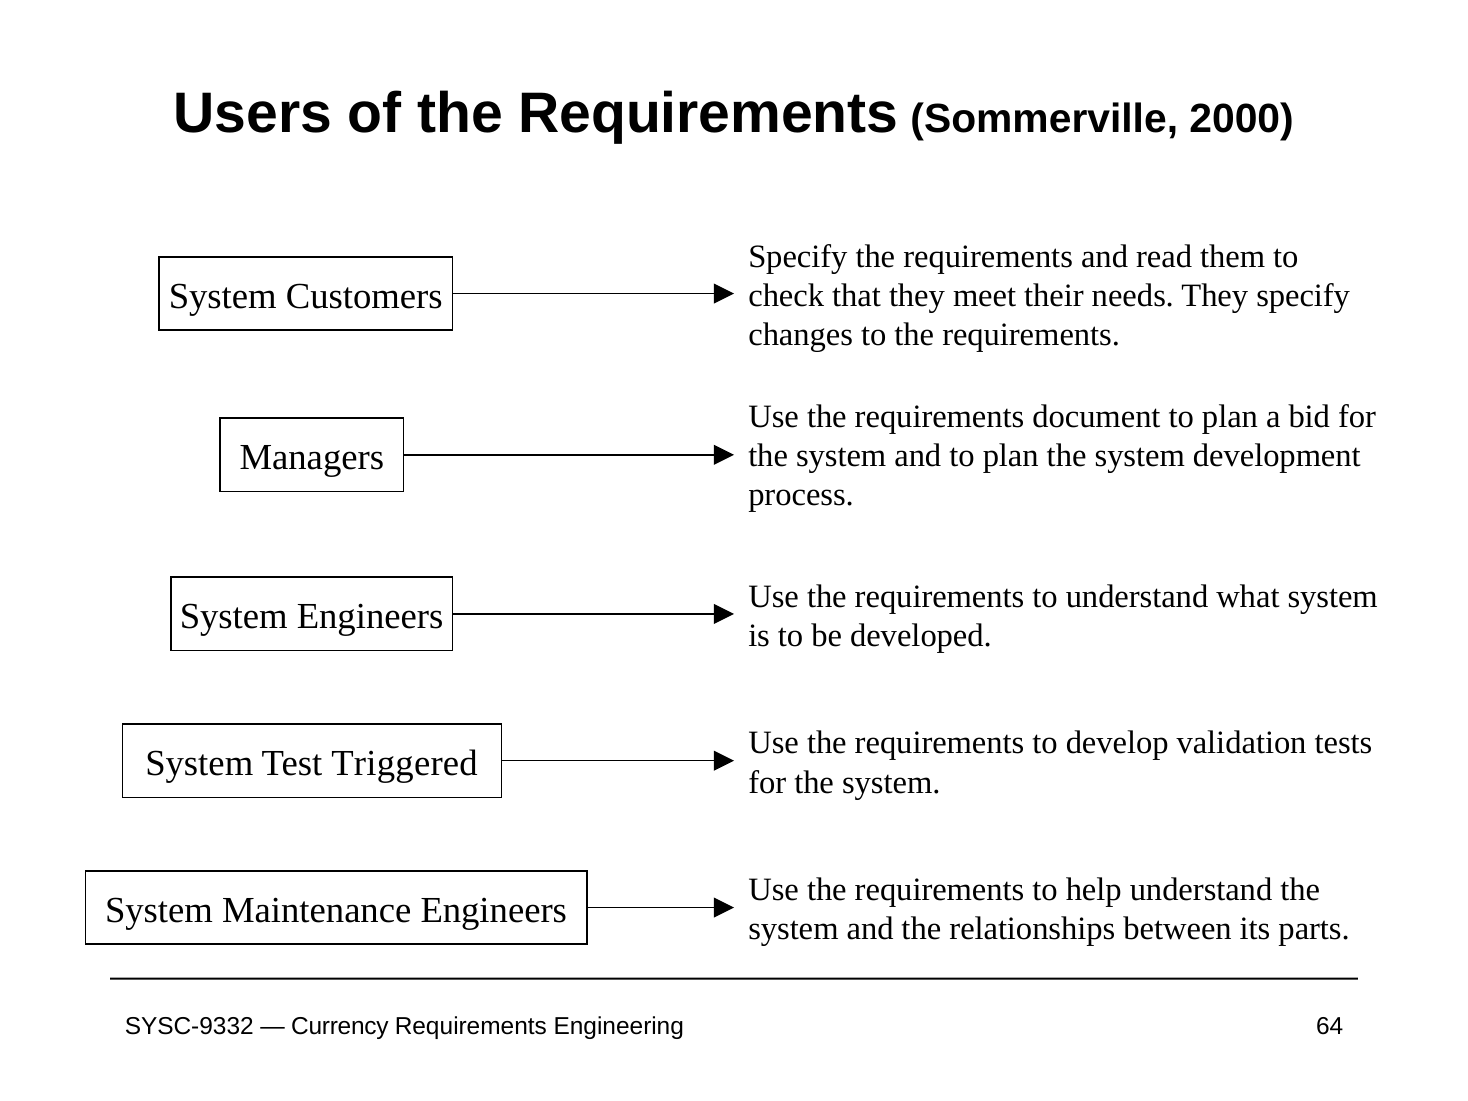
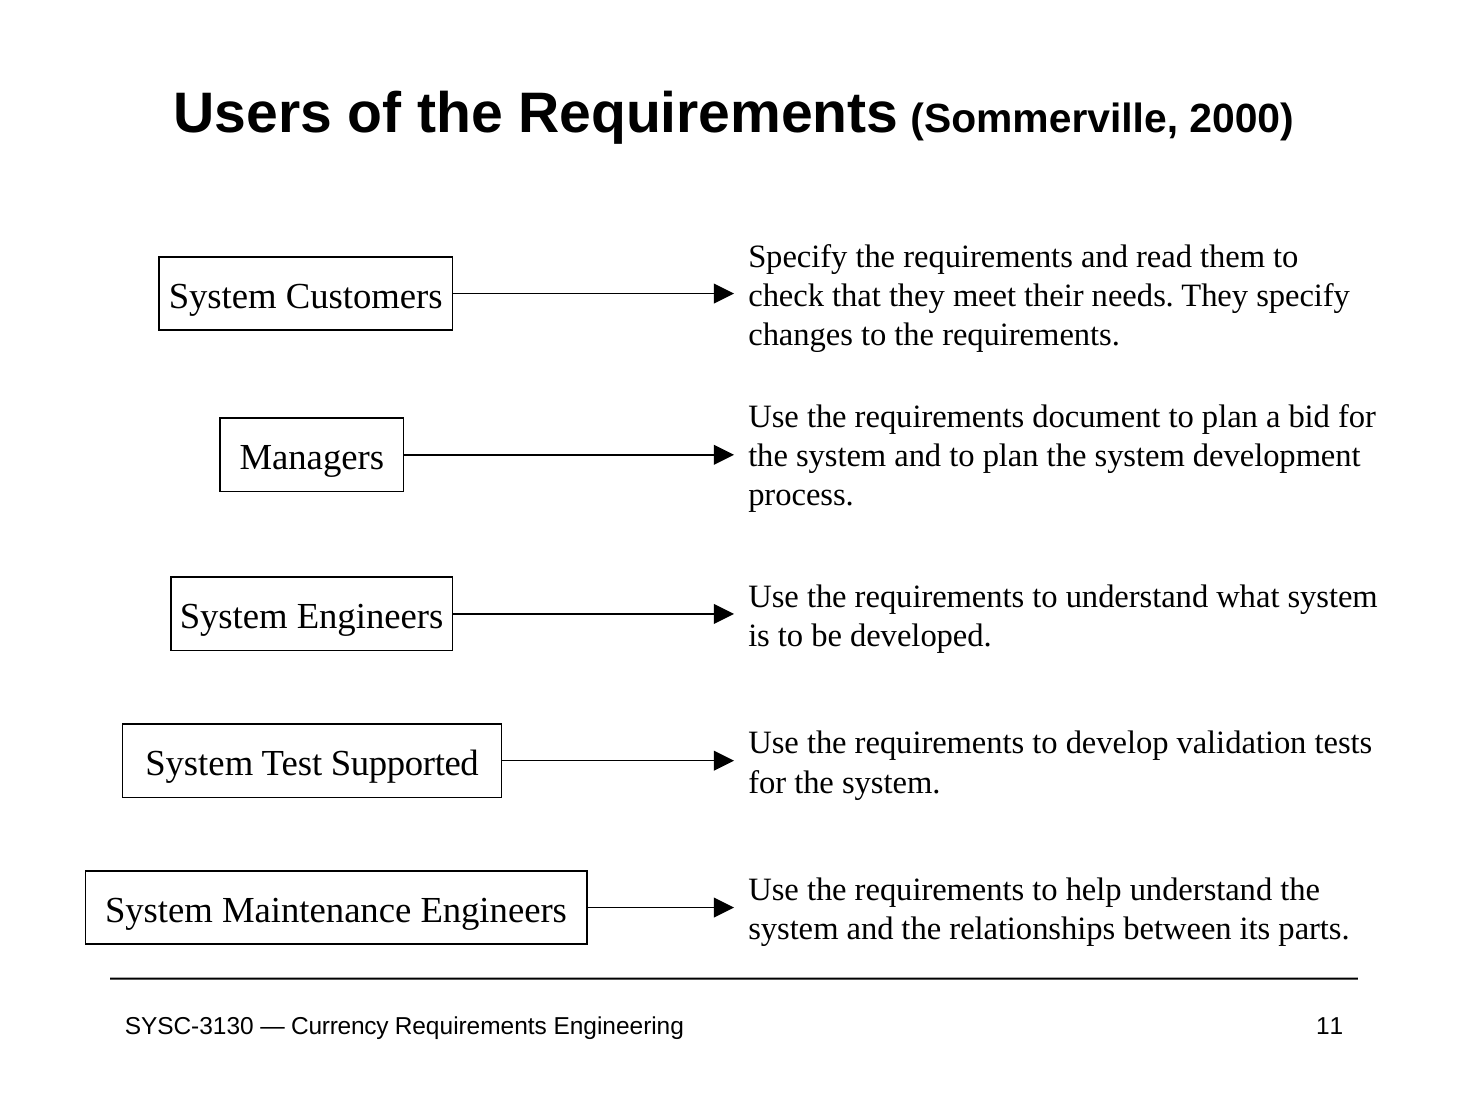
Triggered: Triggered -> Supported
SYSC-9332: SYSC-9332 -> SYSC-3130
64: 64 -> 11
